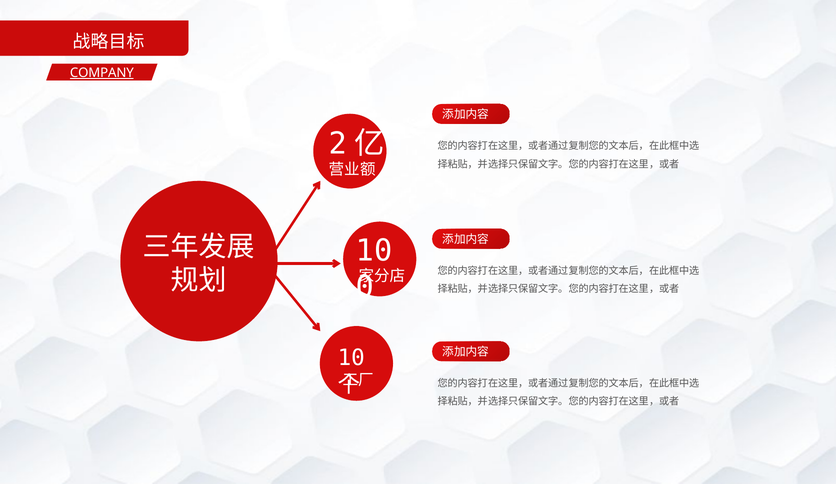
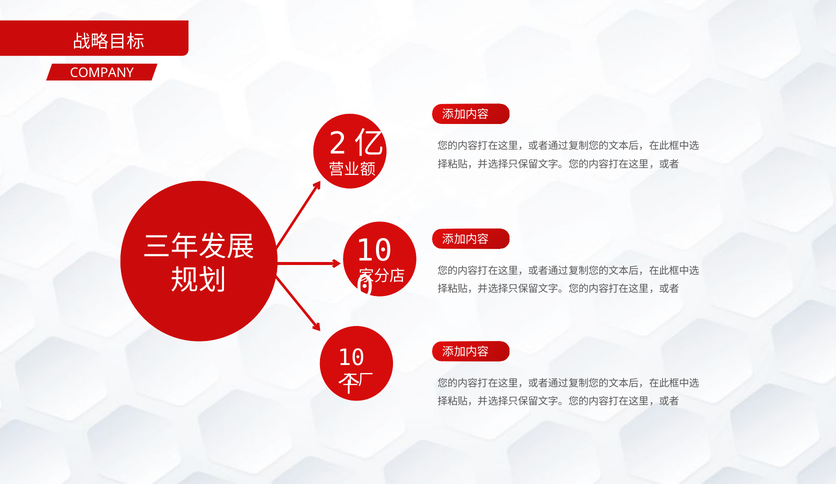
COMPANY underline: present -> none
